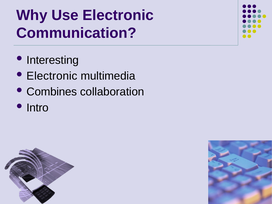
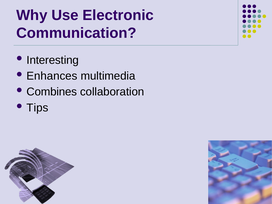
Electronic at (52, 76): Electronic -> Enhances
Intro: Intro -> Tips
